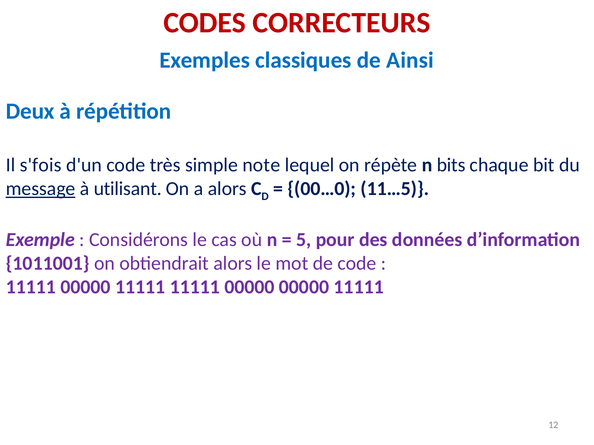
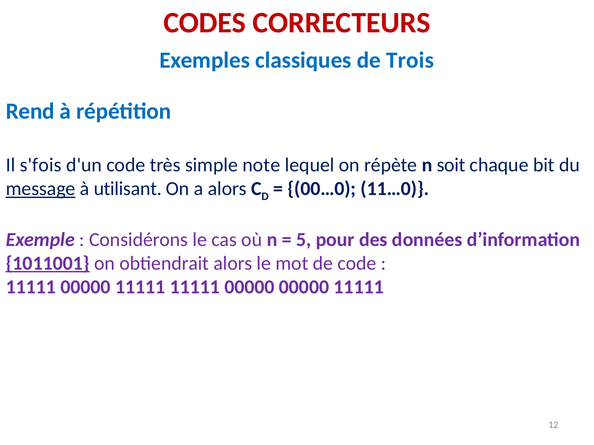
Ainsi: Ainsi -> Trois
Deux: Deux -> Rend
bits: bits -> soit
11…5: 11…5 -> 11…0
1011001 underline: none -> present
